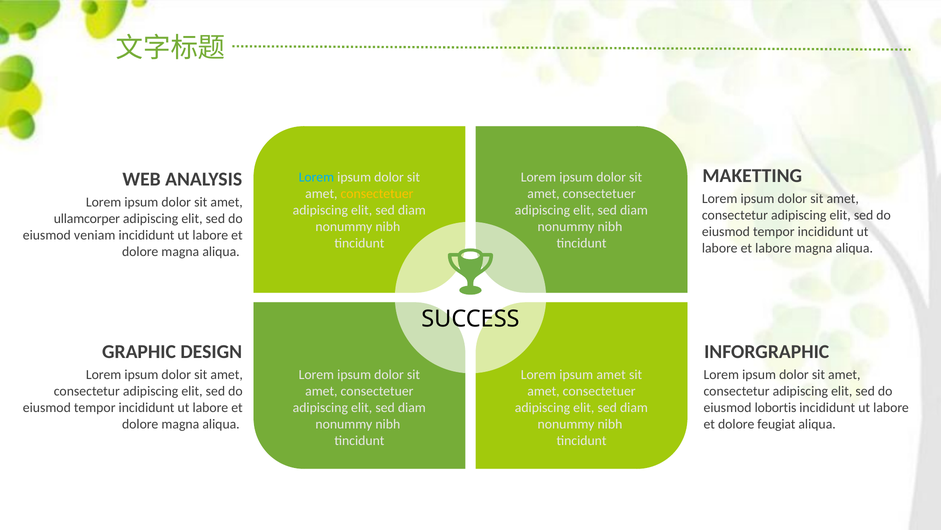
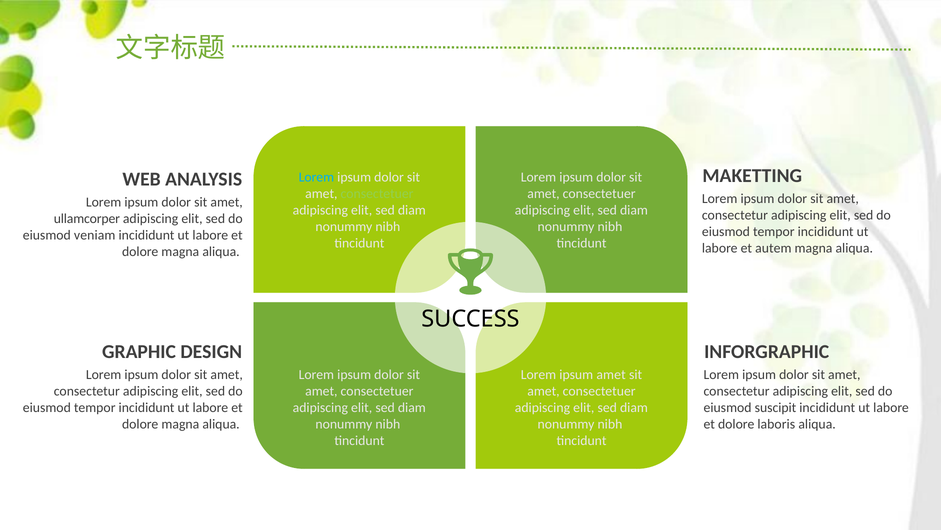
consectetuer at (377, 194) colour: yellow -> light green
et labore: labore -> autem
lobortis: lobortis -> suscipit
feugiat: feugiat -> laboris
